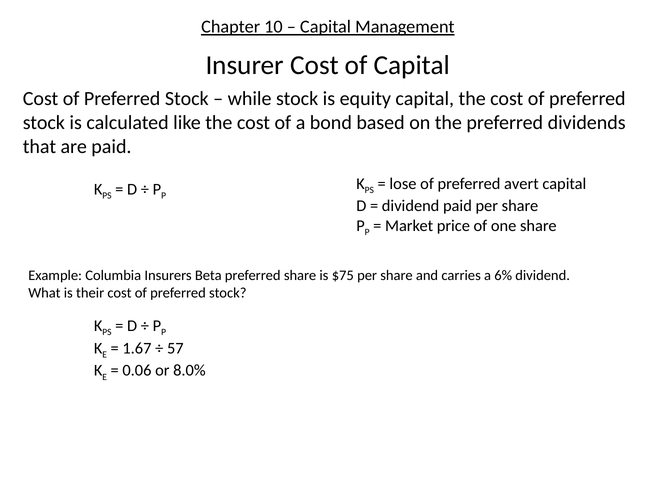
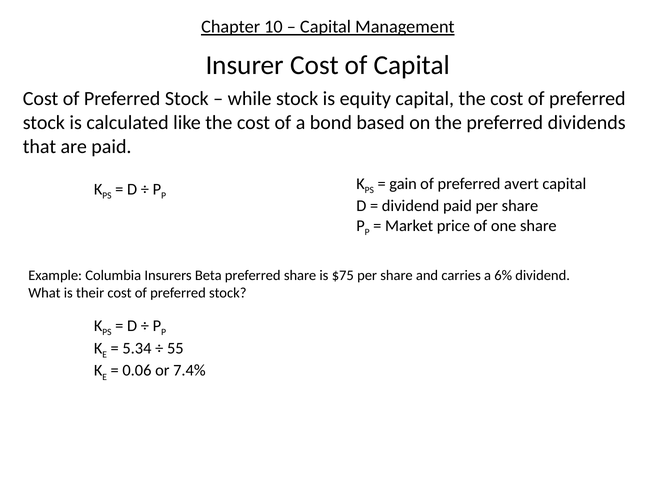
lose: lose -> gain
1.67: 1.67 -> 5.34
57: 57 -> 55
8.0%: 8.0% -> 7.4%
